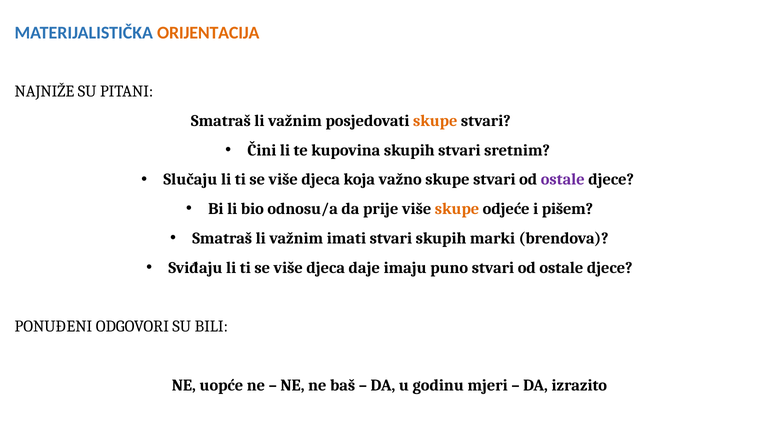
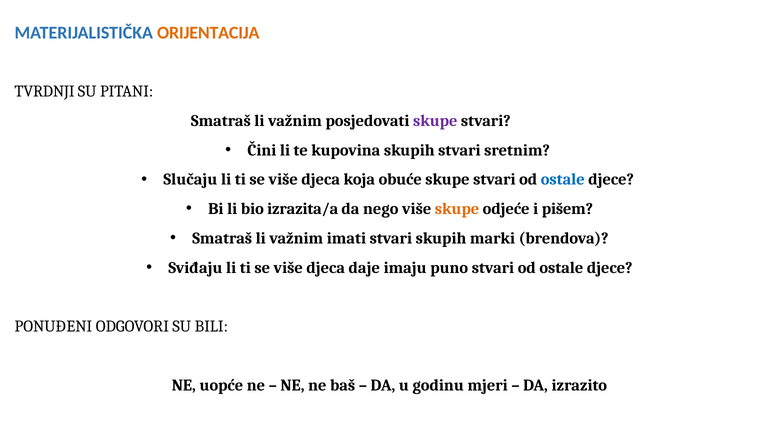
NAJNIŽE: NAJNIŽE -> TVRDNJI
skupe at (435, 121) colour: orange -> purple
važno: važno -> obuće
ostale at (563, 180) colour: purple -> blue
odnosu/a: odnosu/a -> izrazita/a
prije: prije -> nego
